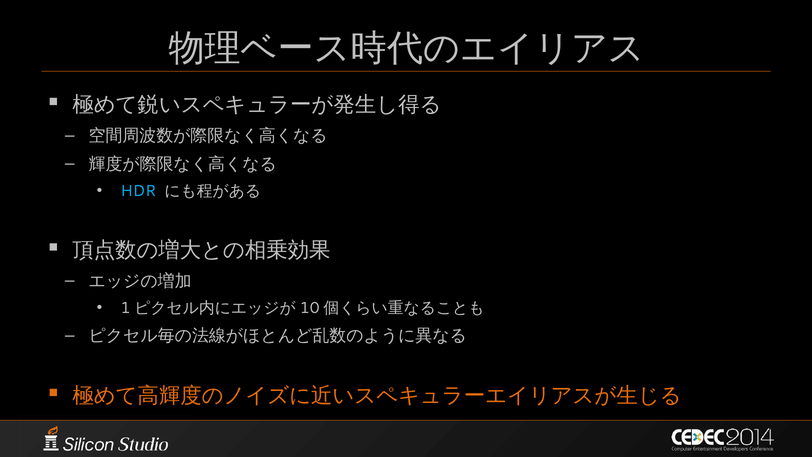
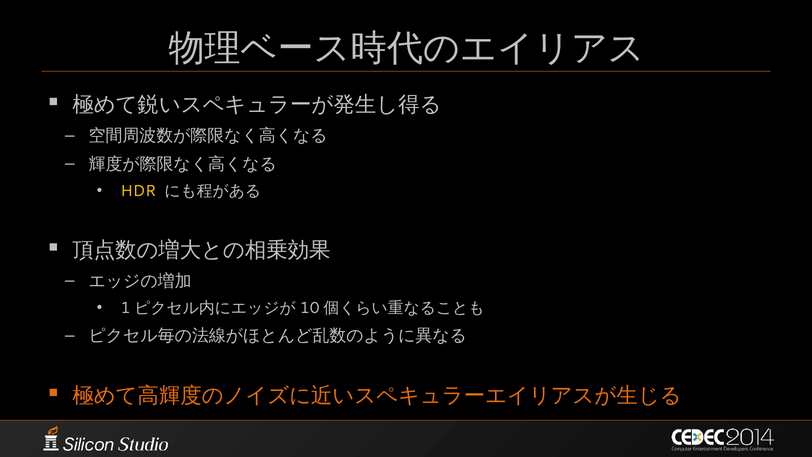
HDR colour: light blue -> yellow
